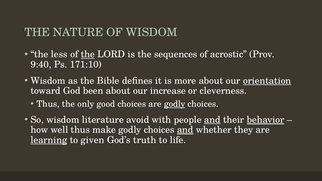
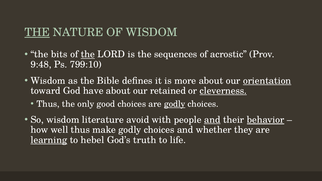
THE at (37, 32) underline: none -> present
less: less -> bits
9:40: 9:40 -> 9:48
171:10: 171:10 -> 799:10
been: been -> have
increase: increase -> retained
cleverness underline: none -> present
and at (185, 130) underline: present -> none
given: given -> hebel
